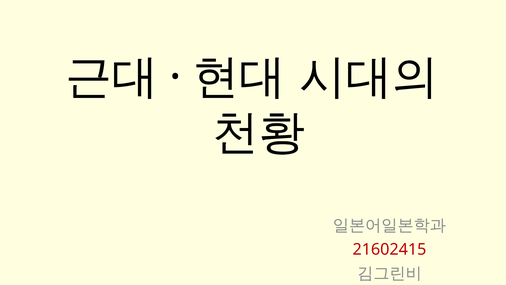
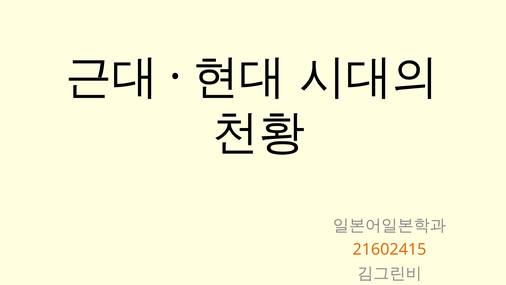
21602415 colour: red -> orange
